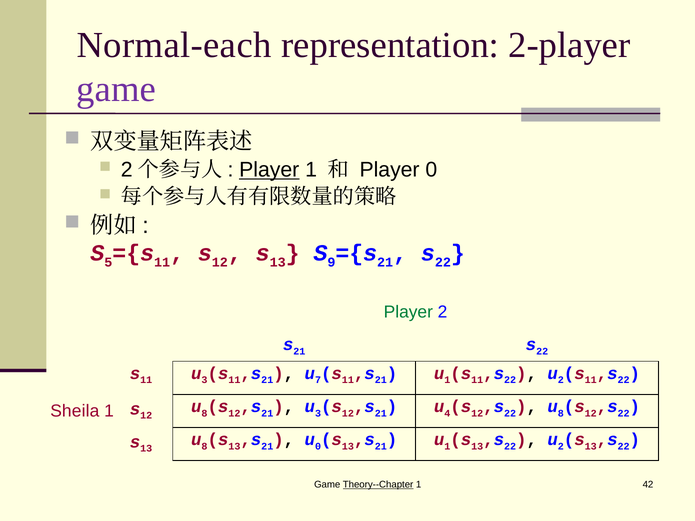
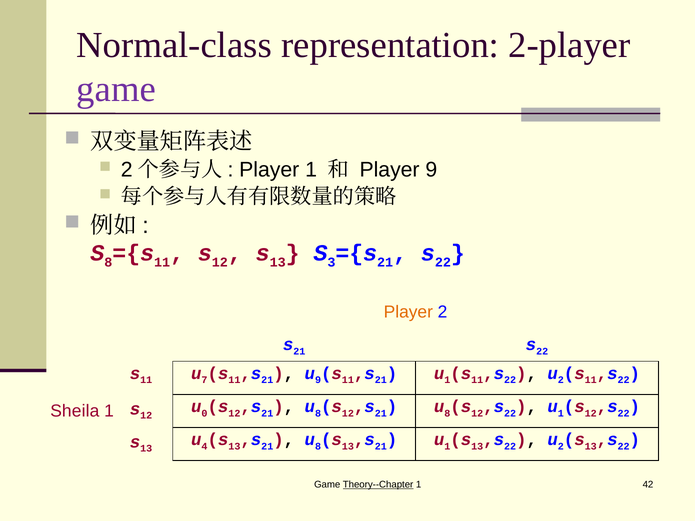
Normal-each: Normal-each -> Normal-class
Player at (269, 170) underline: present -> none
Player 0: 0 -> 9
5 at (108, 262): 5 -> 8
9: 9 -> 3
Player at (408, 312) colour: green -> orange
3 at (205, 380): 3 -> 7
7 at (318, 380): 7 -> 9
8 at (205, 414): 8 -> 0
3 at (318, 414): 3 -> 8
4 at (447, 414): 4 -> 8
8 at (561, 414): 8 -> 1
8 at (205, 447): 8 -> 4
0 at (318, 447): 0 -> 8
